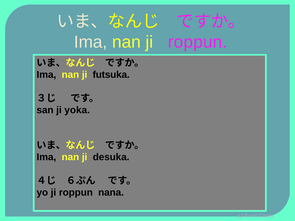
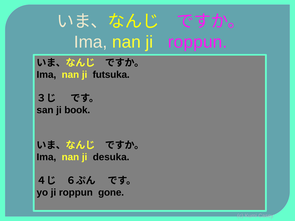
yoka: yoka -> book
nana: nana -> gone
